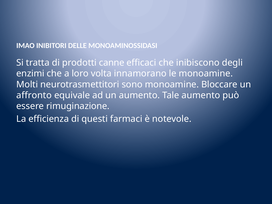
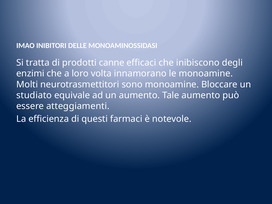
affronto: affronto -> studiato
rimuginazione: rimuginazione -> atteggiamenti
